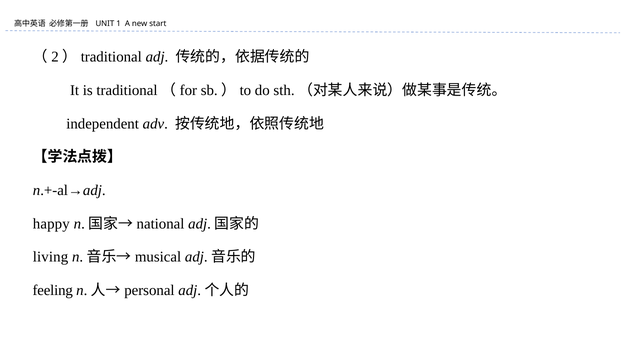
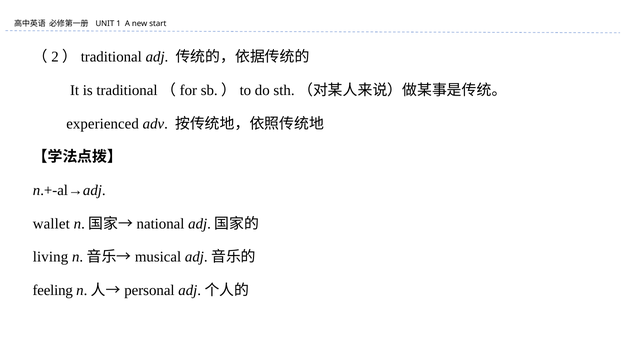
independent: independent -> experienced
happy: happy -> wallet
